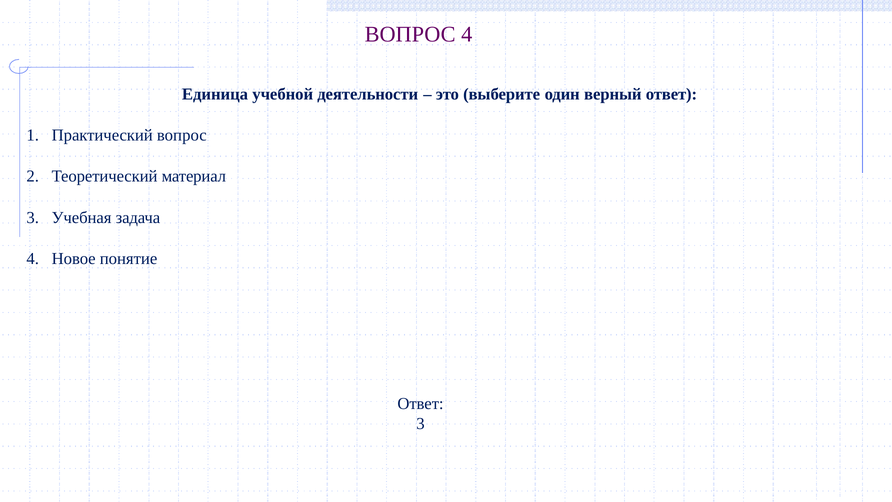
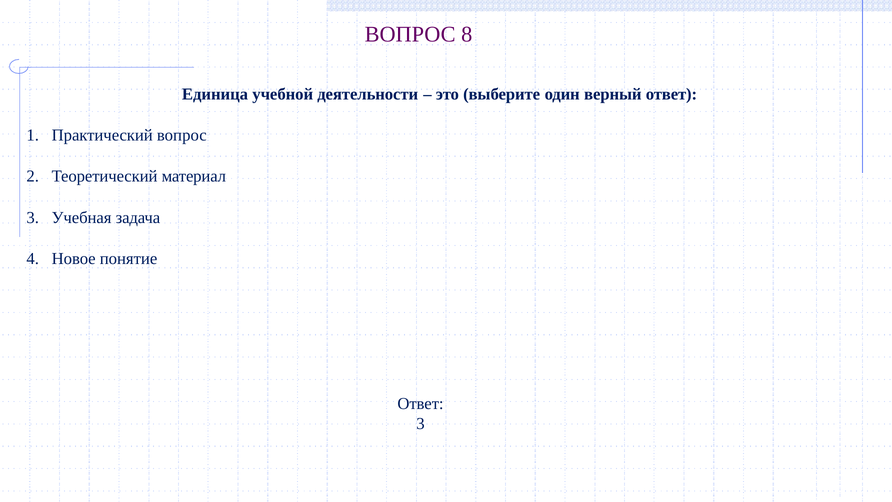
ВОПРОС 4: 4 -> 8
